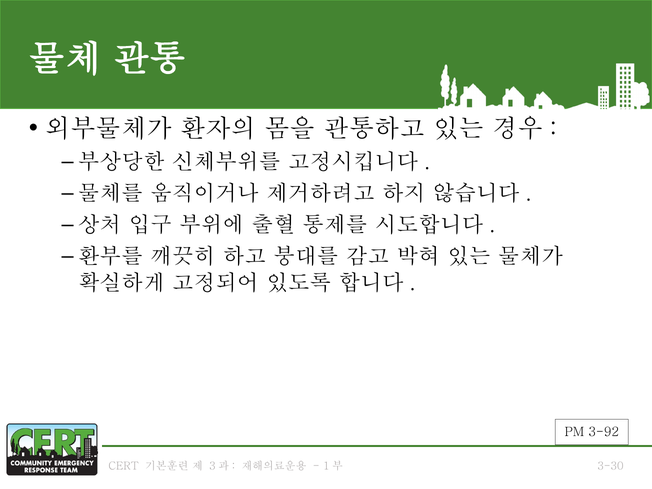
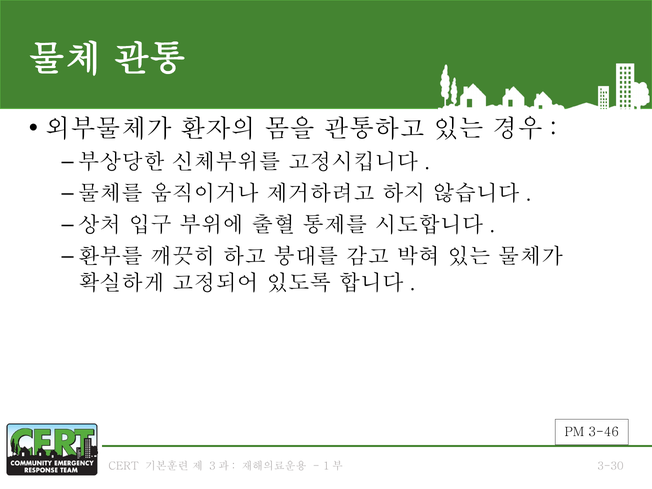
3-92: 3-92 -> 3-46
